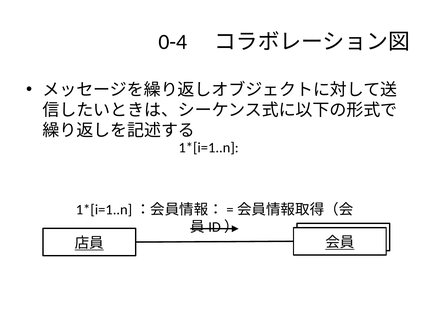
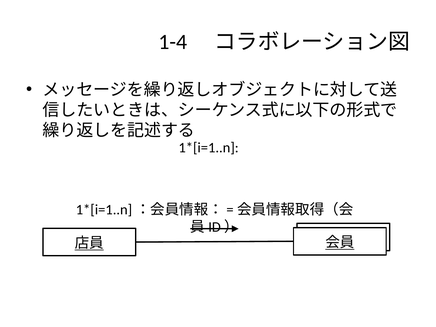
0-4: 0-4 -> 1-4
